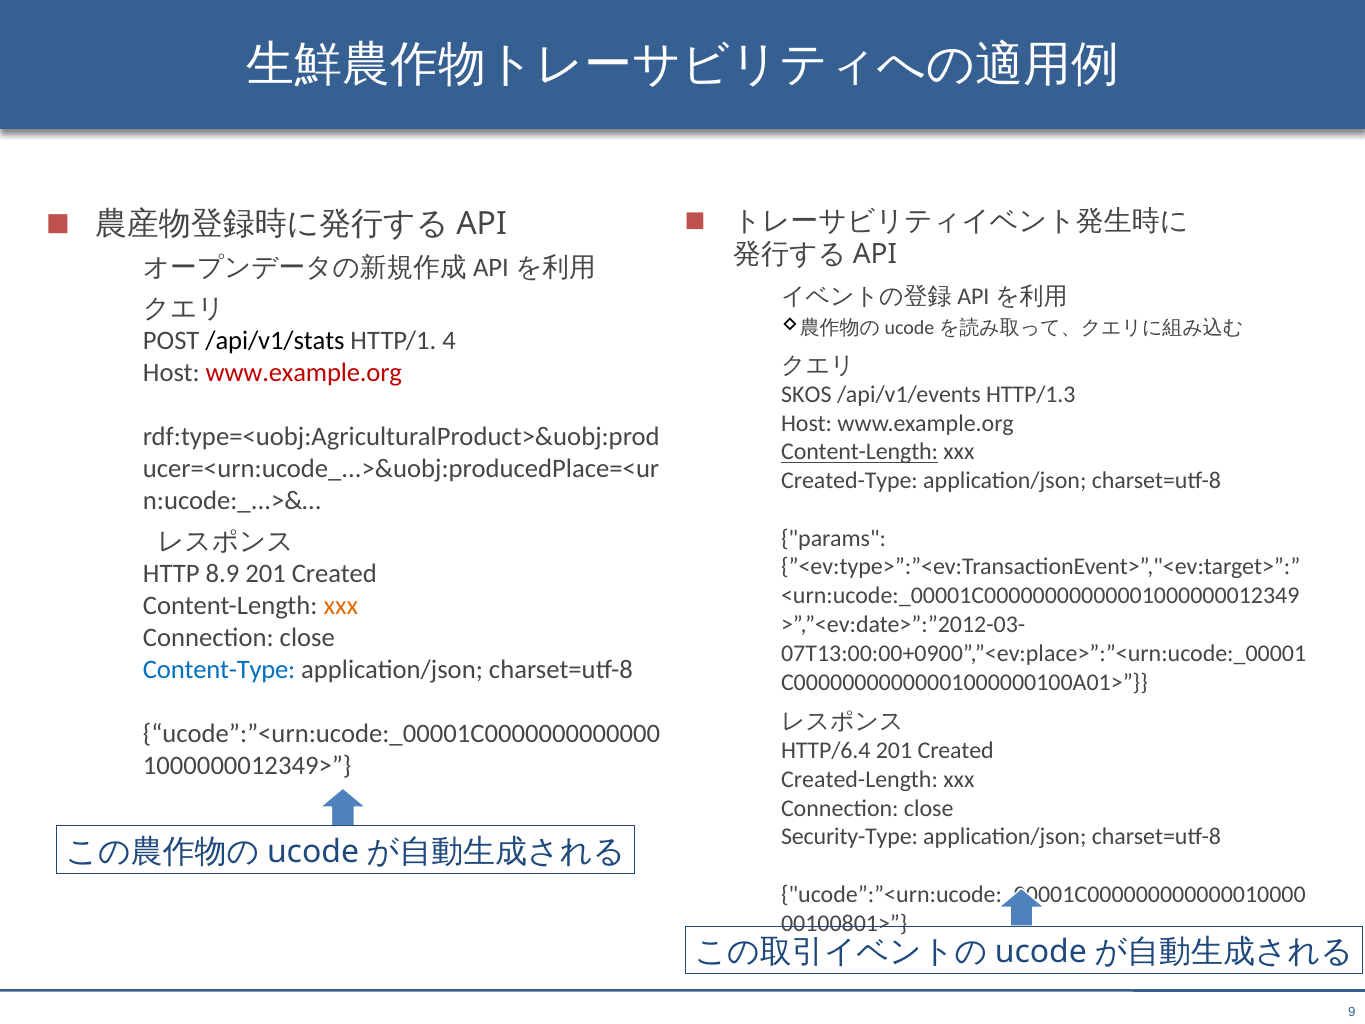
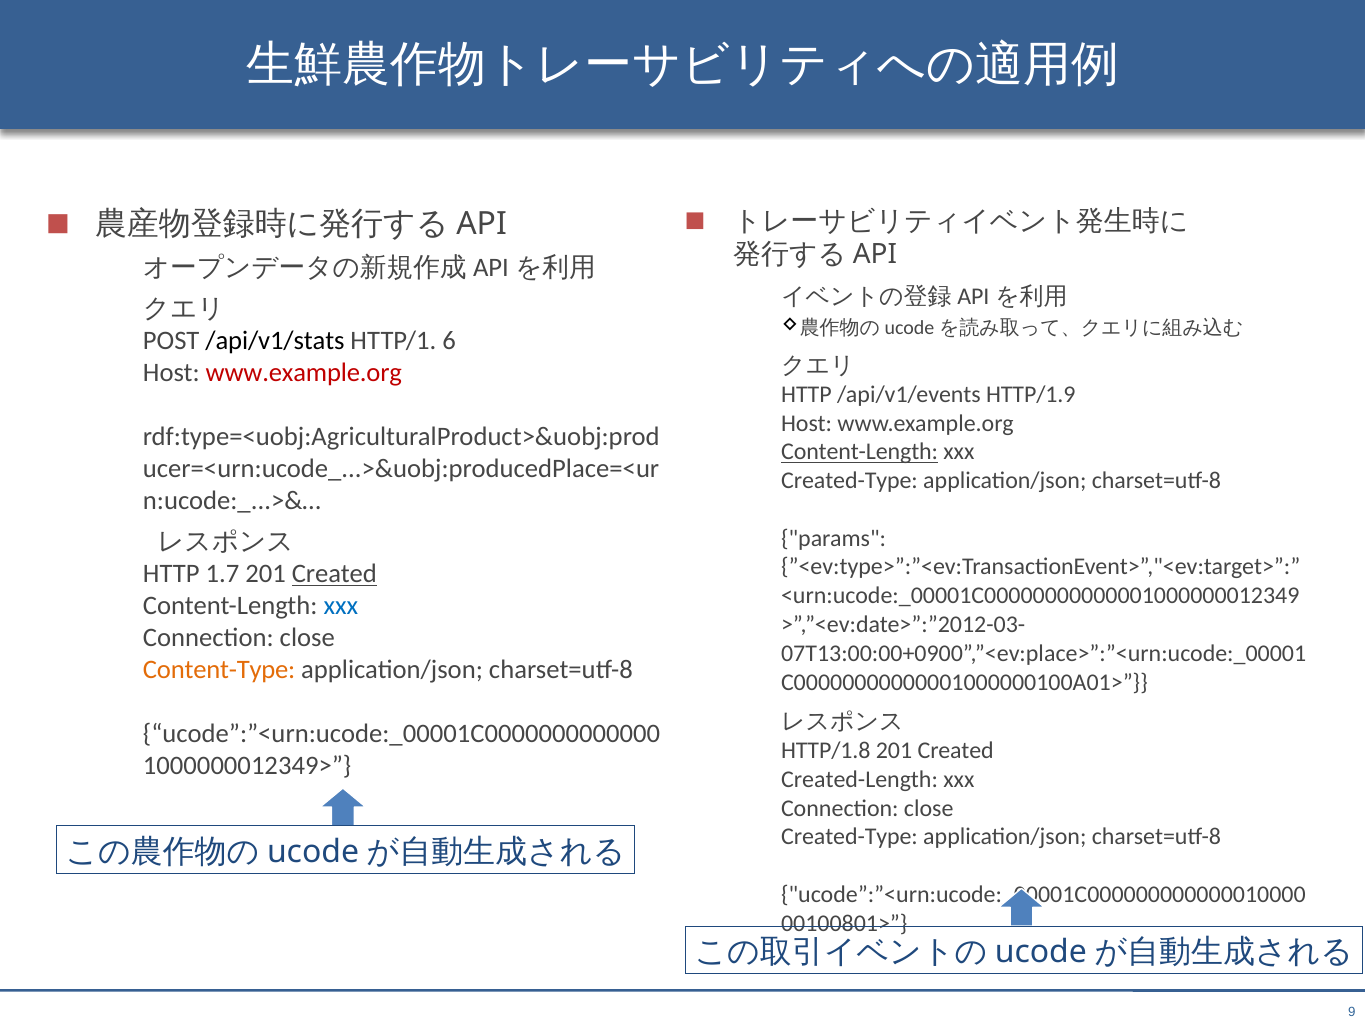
4: 4 -> 6
SKOS at (806, 395): SKOS -> HTTP
HTTP/1.3: HTTP/1.3 -> HTTP/1.9
8.9: 8.9 -> 1.7
Created at (334, 574) underline: none -> present
xxx at (341, 606) colour: orange -> blue
Content-Type colour: blue -> orange
HTTP/6.4: HTTP/6.4 -> HTTP/1.8
Security-Type at (850, 837): Security-Type -> Created-Type
